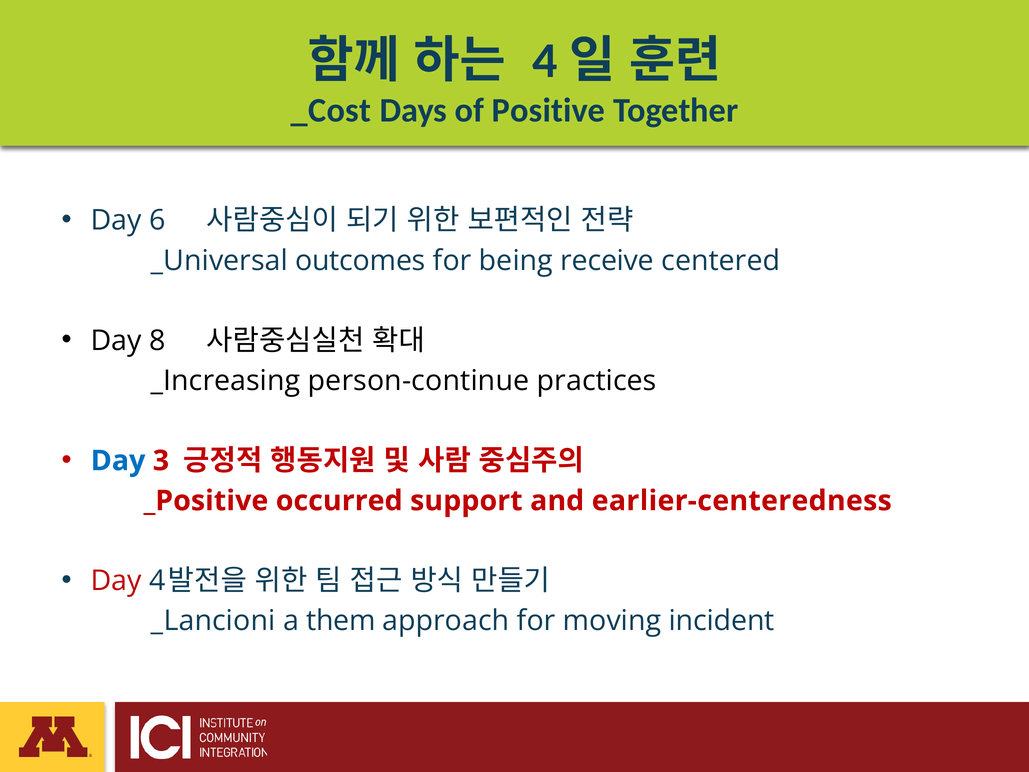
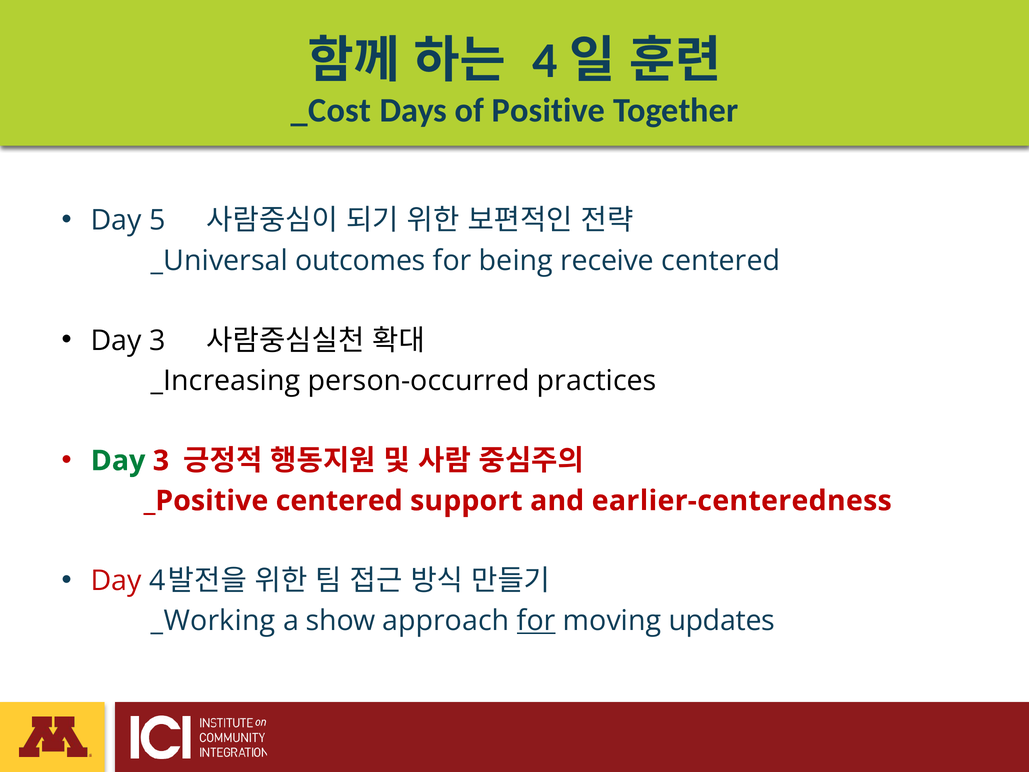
6: 6 -> 5
8 at (157, 341): 8 -> 3
person-continue: person-continue -> person-occurred
Day at (118, 461) colour: blue -> green
_Positive occurred: occurred -> centered
_Lancioni: _Lancioni -> _Working
them: them -> show
for at (536, 621) underline: none -> present
incident: incident -> updates
